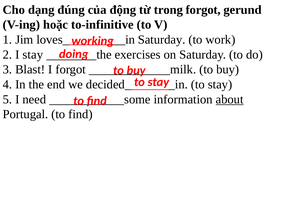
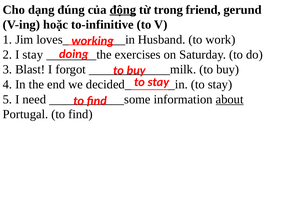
động underline: none -> present
trong forgot: forgot -> friend
Saturday at (162, 40): Saturday -> Husband
